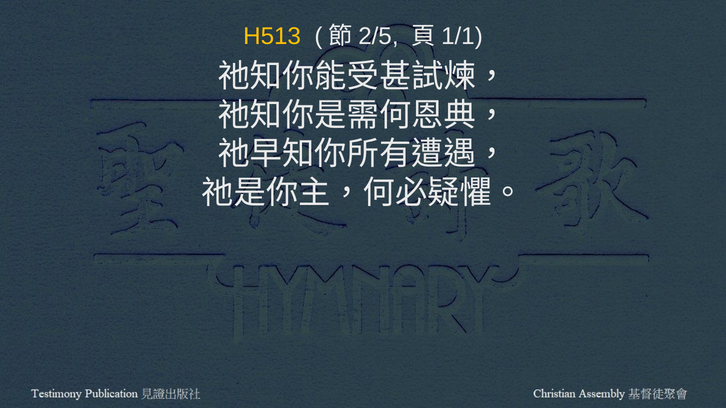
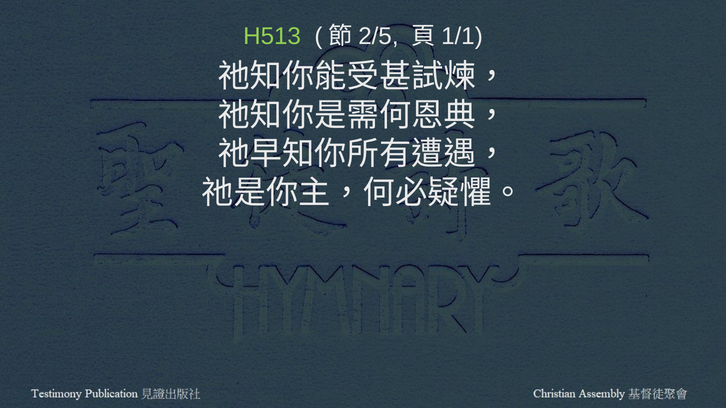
H513 colour: yellow -> light green
